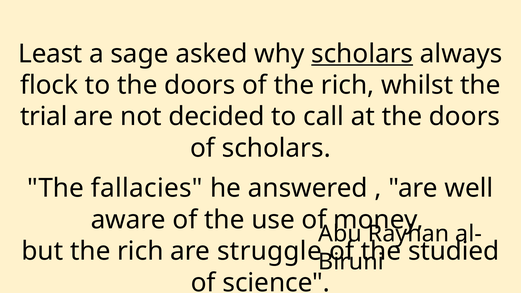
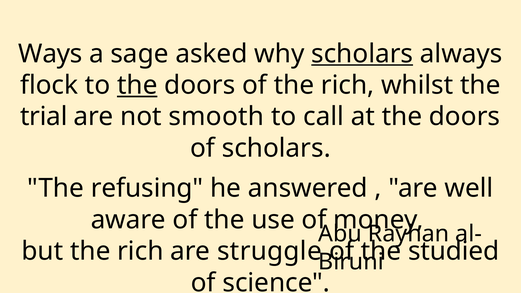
Least: Least -> Ways
the at (137, 85) underline: none -> present
decided: decided -> smooth
fallacies: fallacies -> refusing
